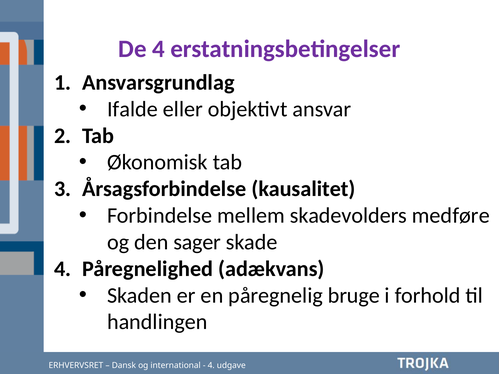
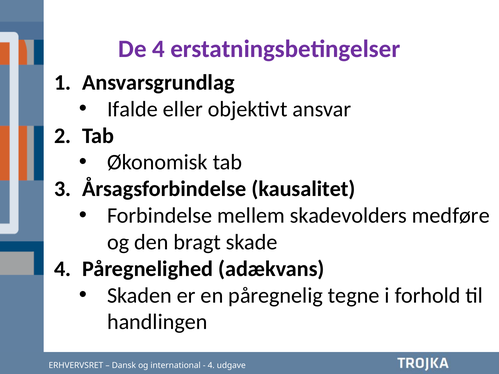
sager: sager -> bragt
bruge: bruge -> tegne
